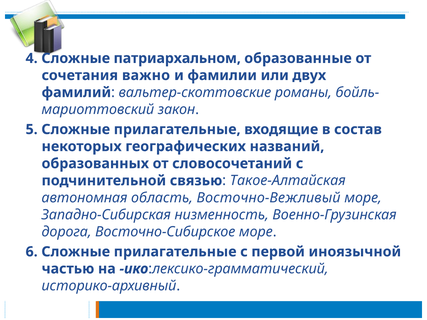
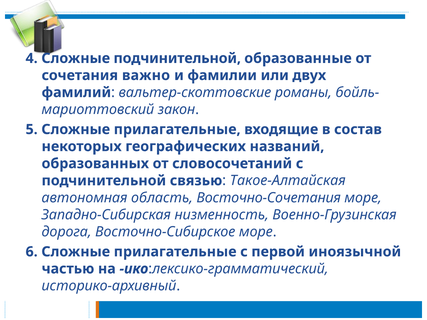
Сложные патриархальном: патриархальном -> подчинительной
Восточно-Вежливый: Восточно-Вежливый -> Восточно-Сочетания
